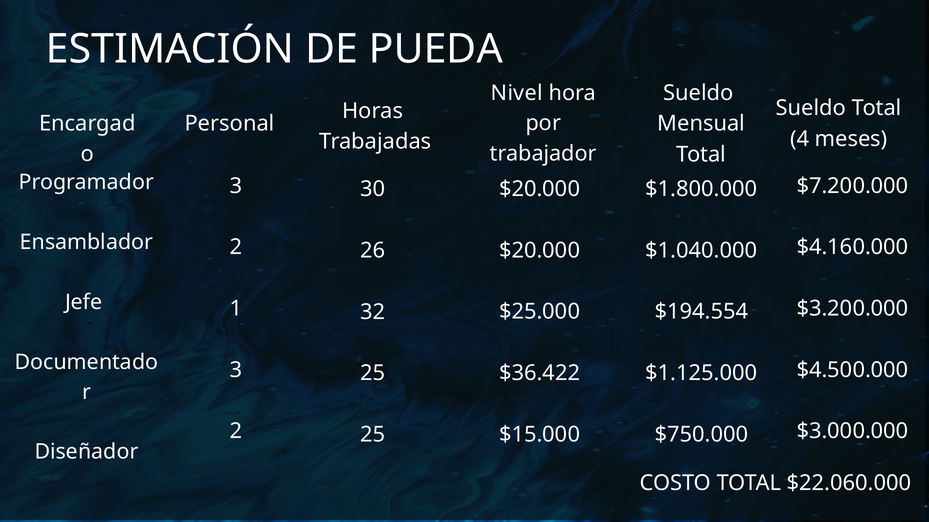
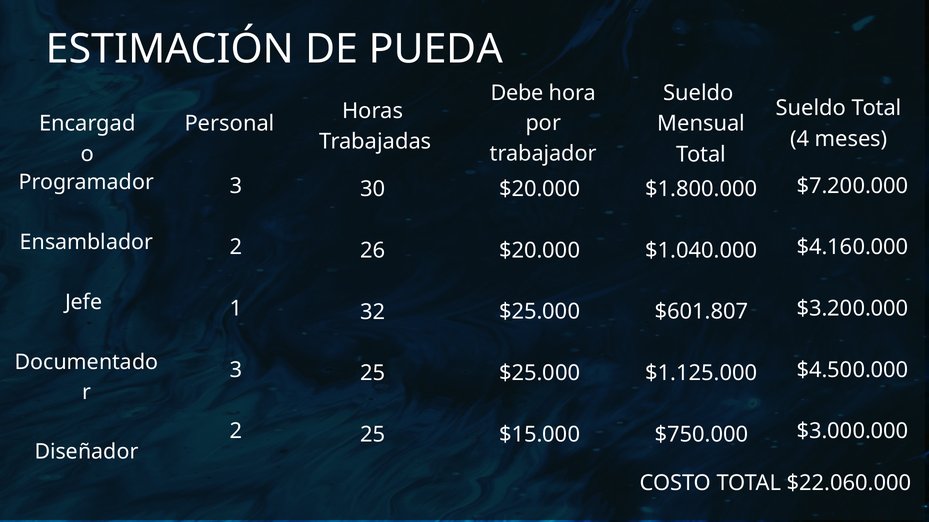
Nivel: Nivel -> Debe
$194.554: $194.554 -> $601.807
$36.422 at (540, 373): $36.422 -> $25.000
